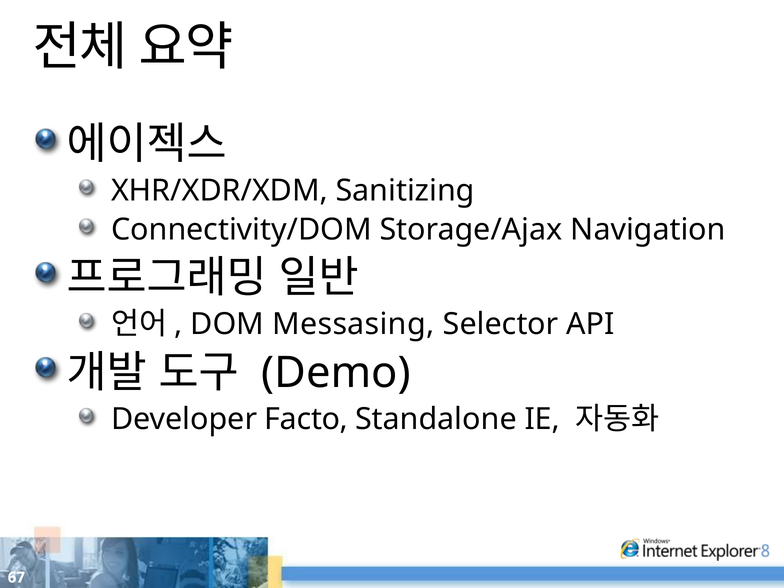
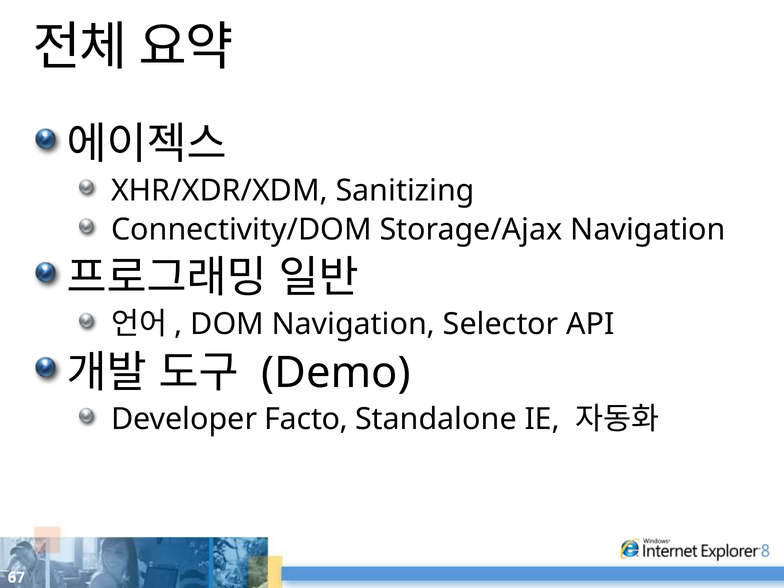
DOM Messasing: Messasing -> Navigation
